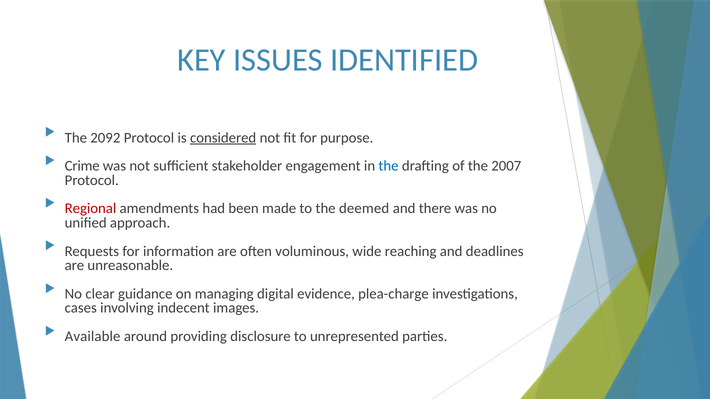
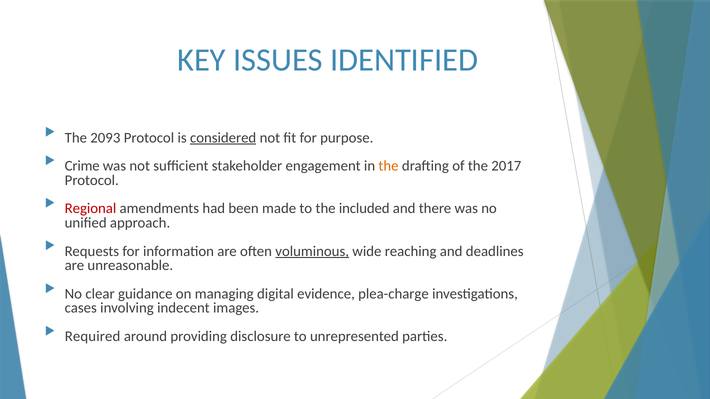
2092: 2092 -> 2093
the at (389, 166) colour: blue -> orange
2007: 2007 -> 2017
deemed: deemed -> included
voluminous underline: none -> present
Available: Available -> Required
